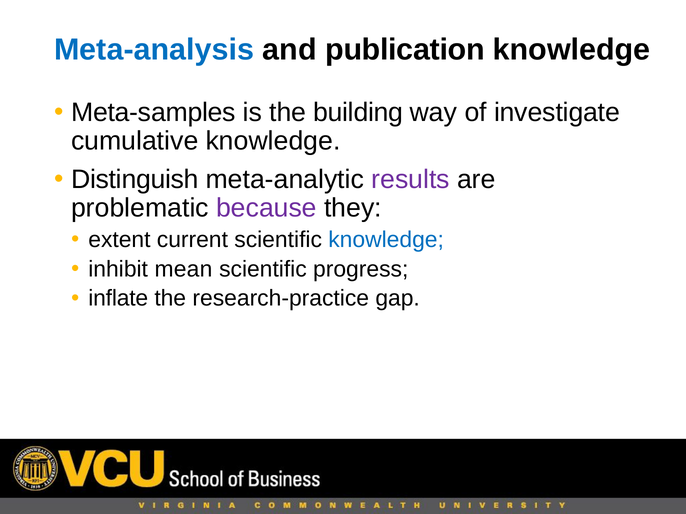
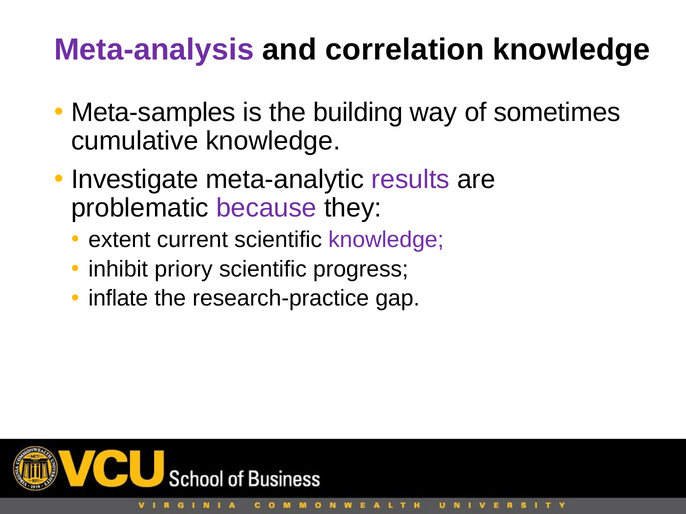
Meta-analysis colour: blue -> purple
publication: publication -> correlation
investigate: investigate -> sometimes
Distinguish: Distinguish -> Investigate
knowledge at (386, 240) colour: blue -> purple
mean: mean -> priory
